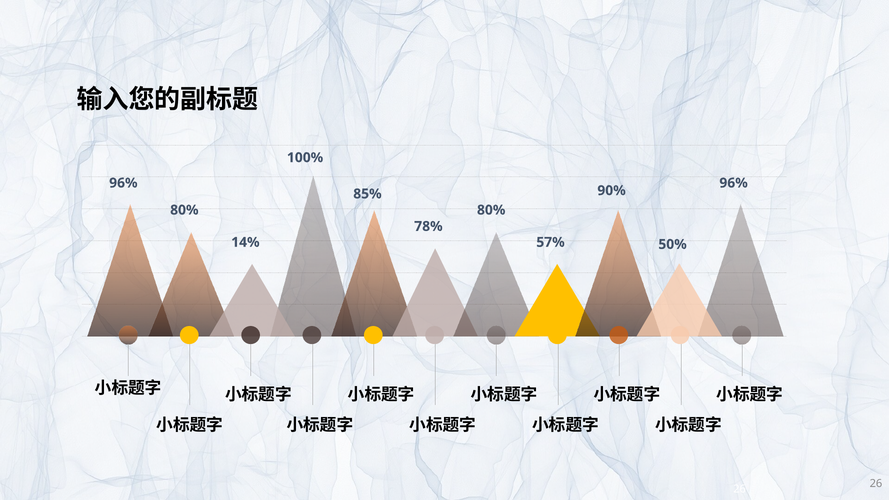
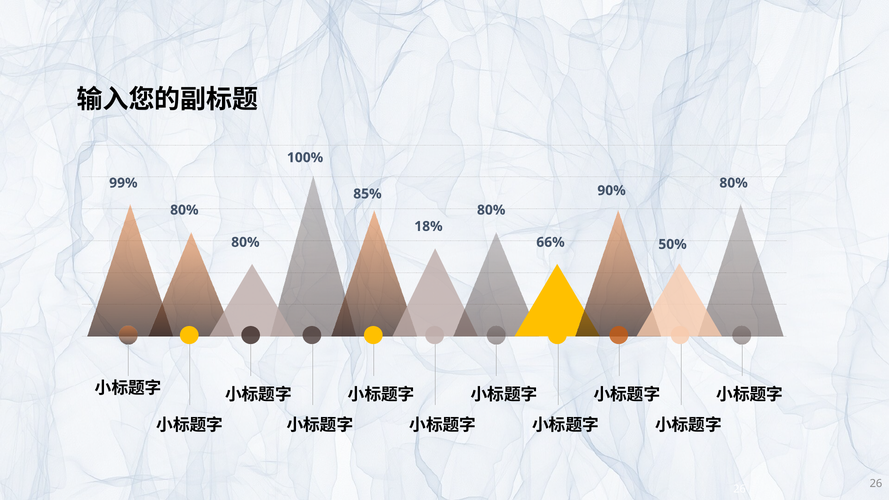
96% at (123, 183): 96% -> 99%
96% at (734, 183): 96% -> 80%
78%: 78% -> 18%
14% at (245, 242): 14% -> 80%
57%: 57% -> 66%
